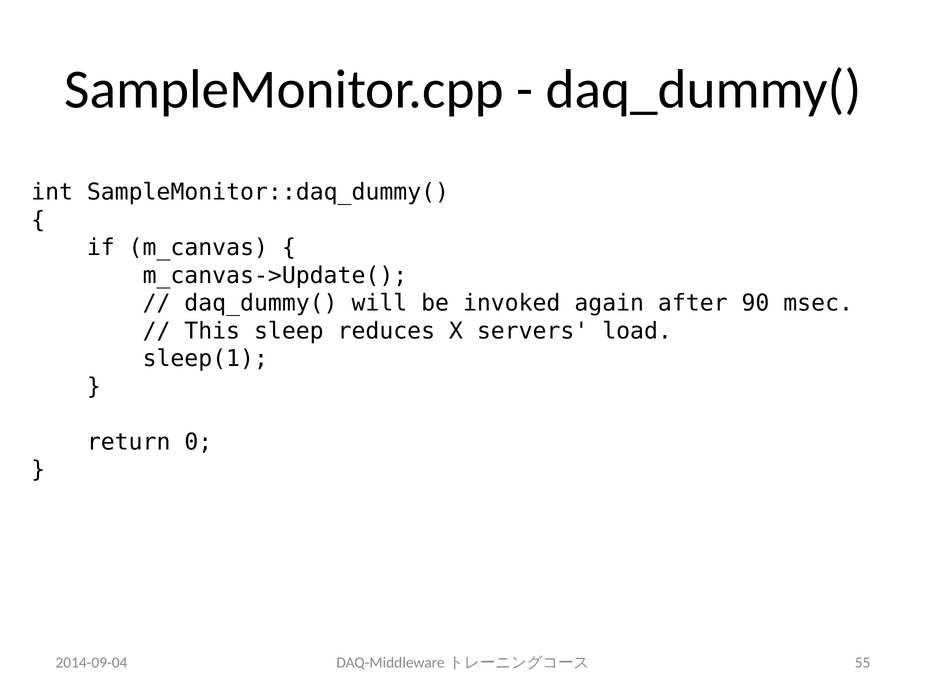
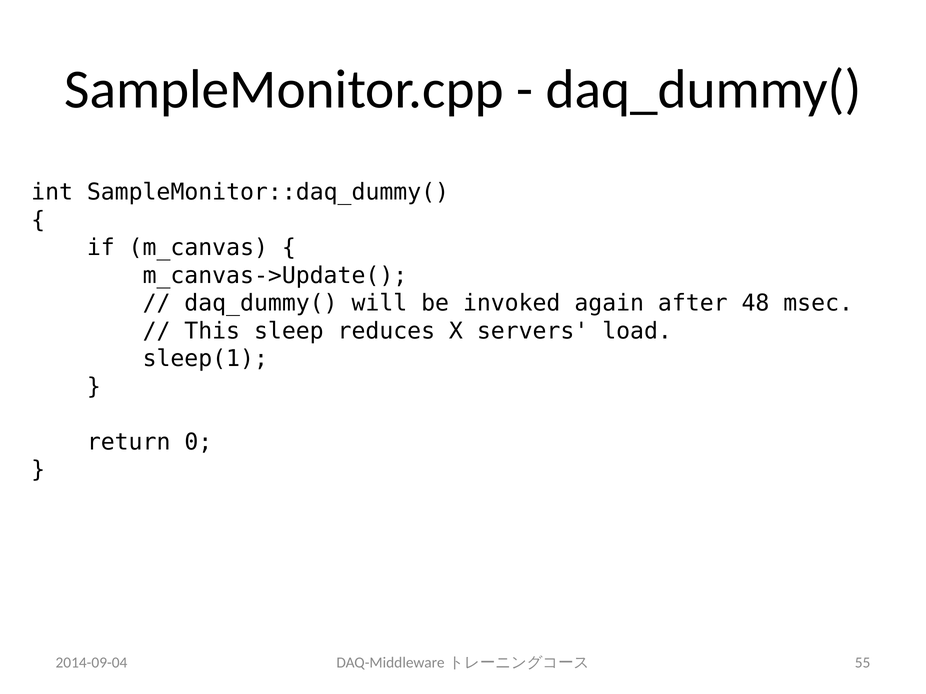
90: 90 -> 48
